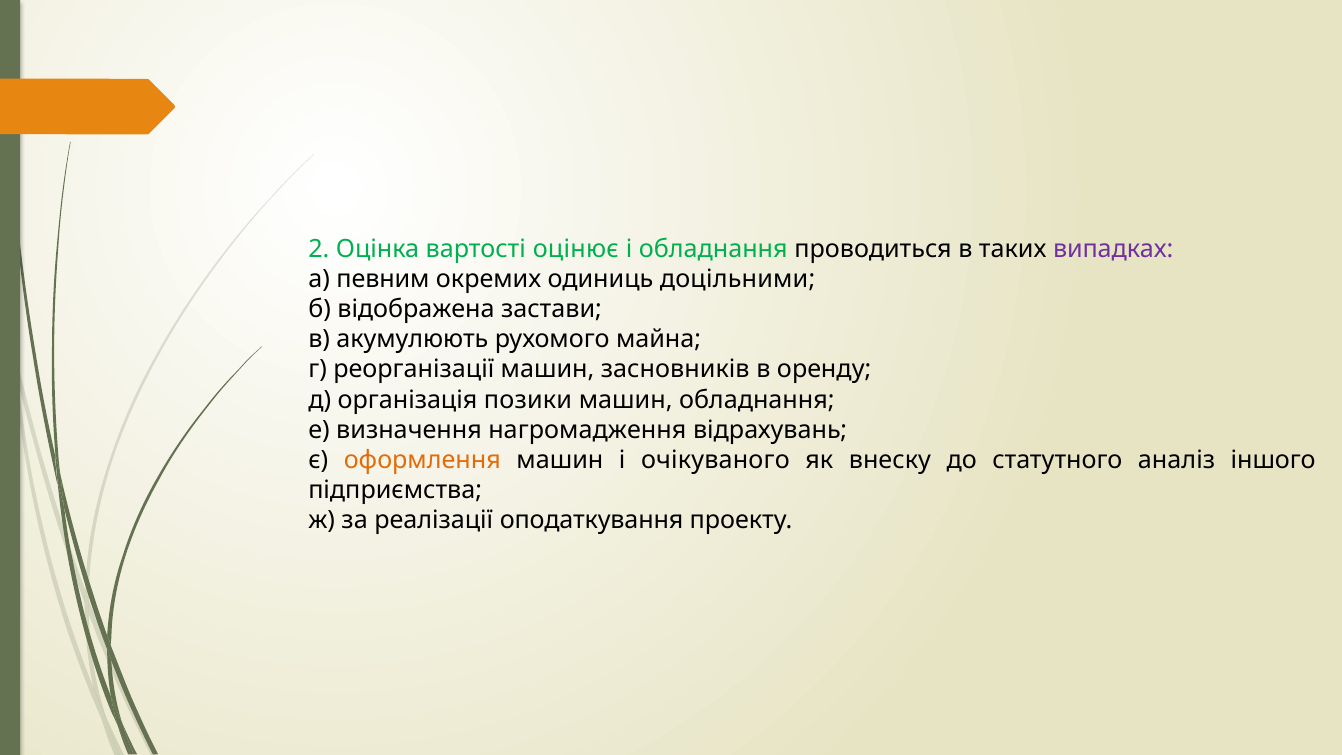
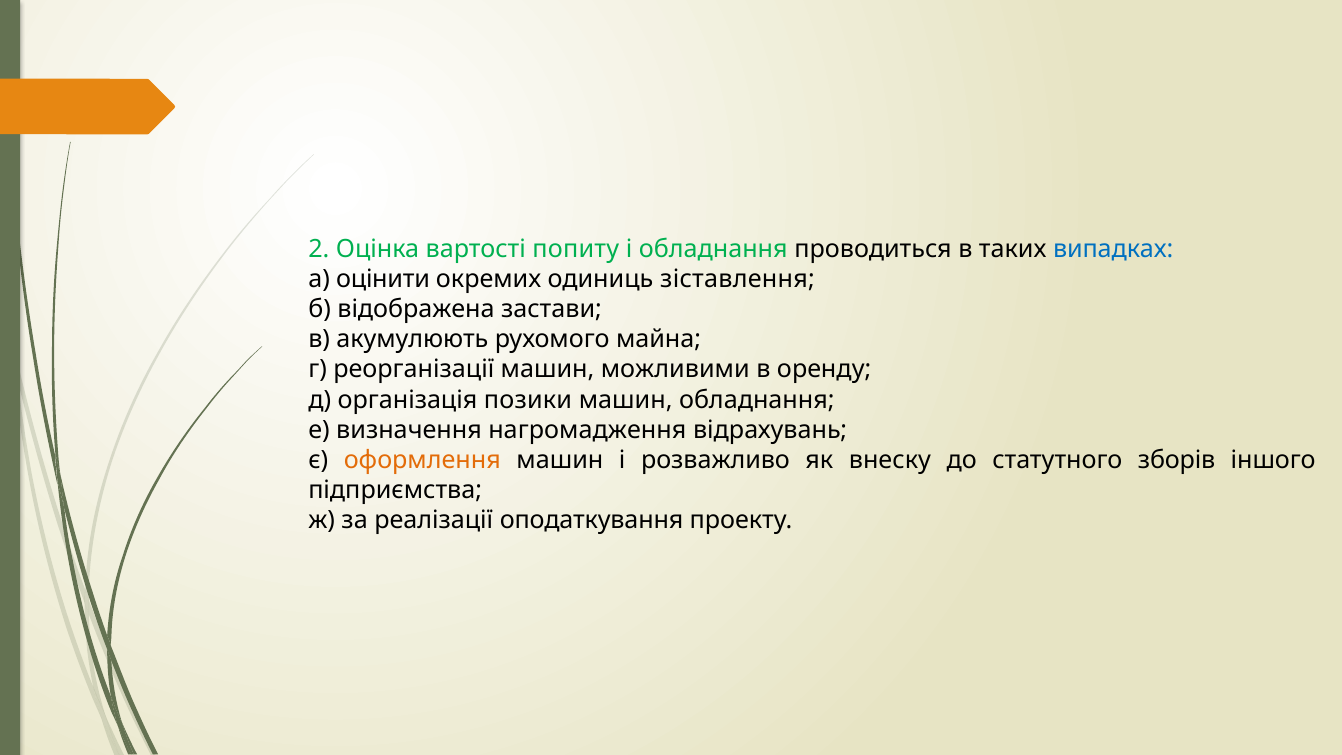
оцінює: оцінює -> попиту
випадках colour: purple -> blue
певним: певним -> оцінити
доцільними: доцільними -> зіставлення
засновників: засновників -> можливими
очікуваного: очікуваного -> розважливо
аналіз: аналіз -> зборів
